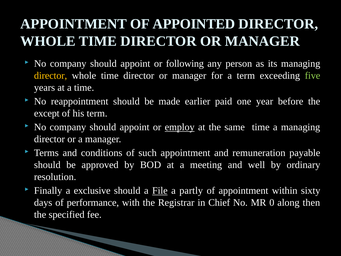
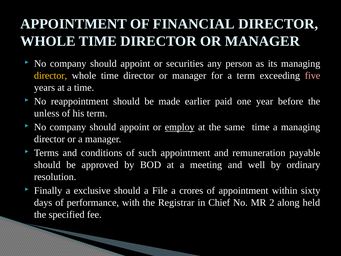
APPOINTED: APPOINTED -> FINANCIAL
following: following -> securities
five colour: light green -> pink
except: except -> unless
File underline: present -> none
partly: partly -> crores
0: 0 -> 2
then: then -> held
